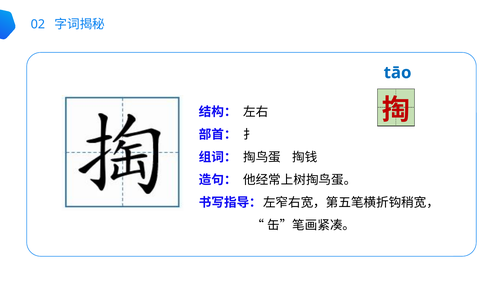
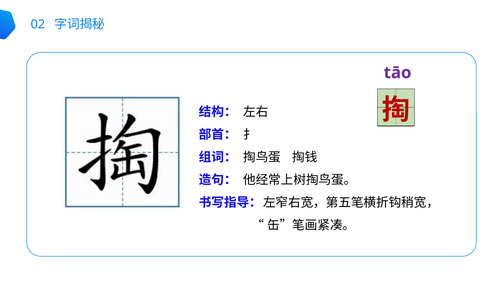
tāo colour: blue -> purple
